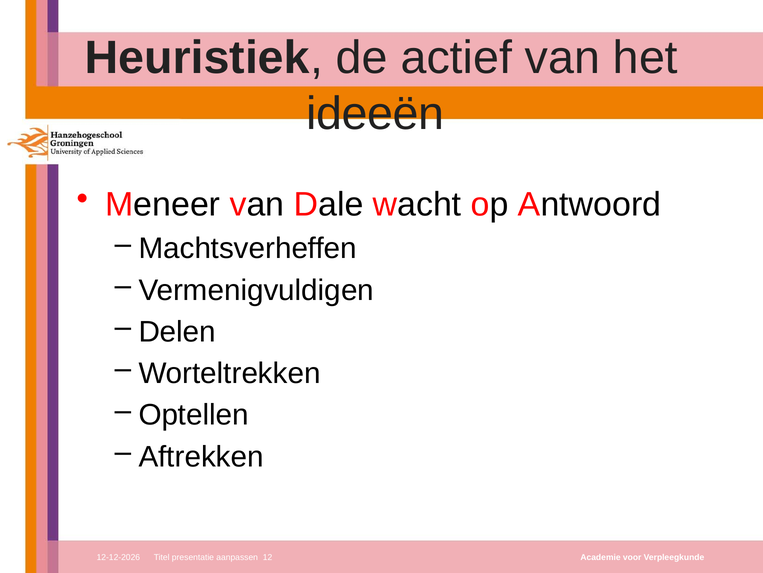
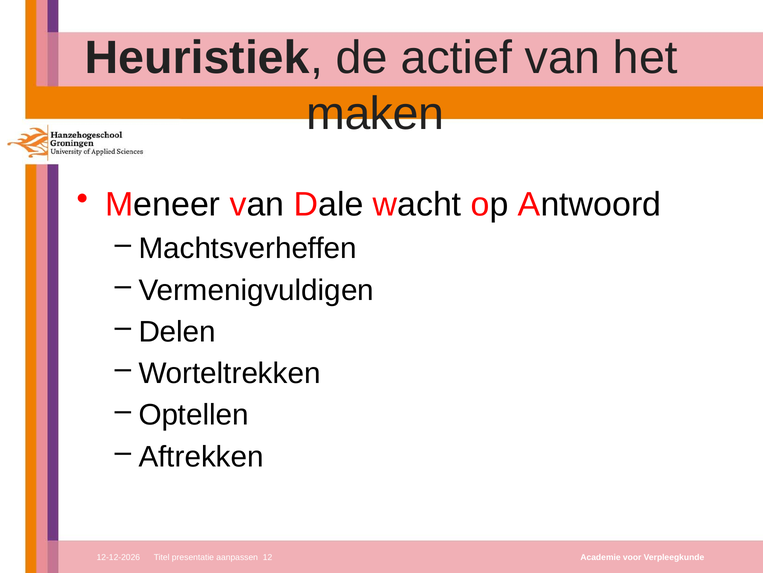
ideeën: ideeën -> maken
